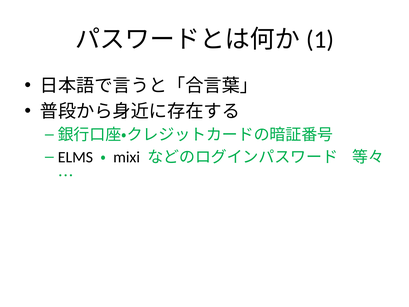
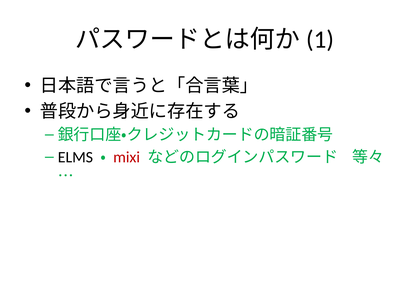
mixi colour: black -> red
